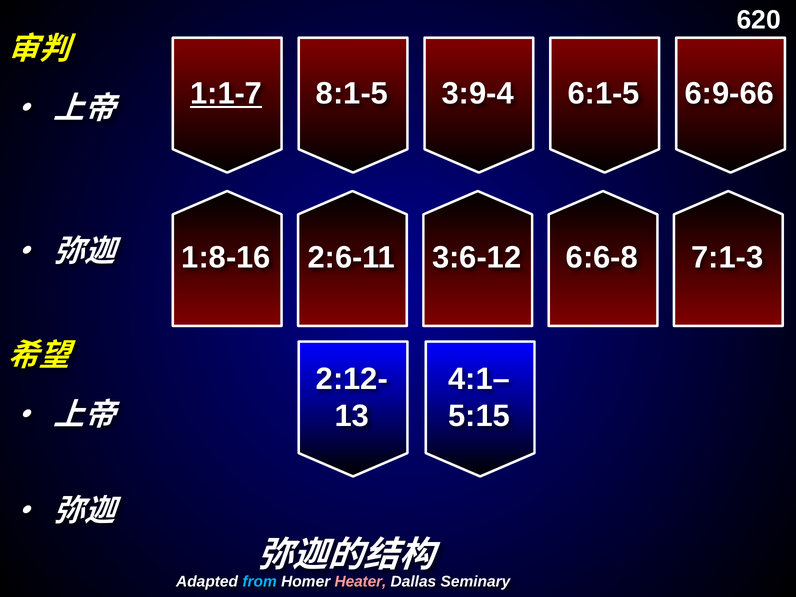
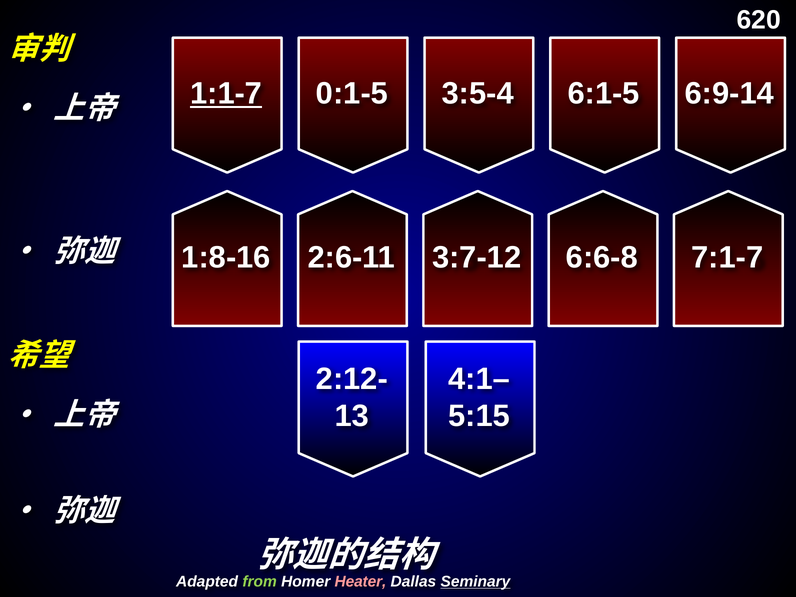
8:1-5: 8:1-5 -> 0:1-5
3:9-4: 3:9-4 -> 3:5-4
6:9-66: 6:9-66 -> 6:9-14
3:6-12: 3:6-12 -> 3:7-12
7:1-3: 7:1-3 -> 7:1-7
from colour: light blue -> light green
Seminary underline: none -> present
